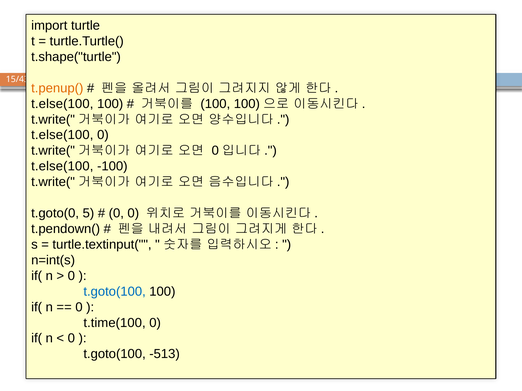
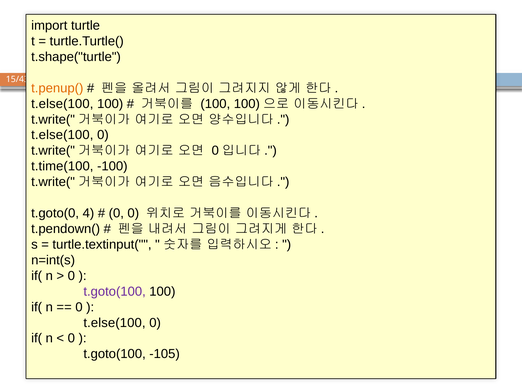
t.else(100 at (62, 167): t.else(100 -> t.time(100
5: 5 -> 4
t.goto(100 at (115, 292) colour: blue -> purple
t.time(100 at (115, 323): t.time(100 -> t.else(100
-513: -513 -> -105
